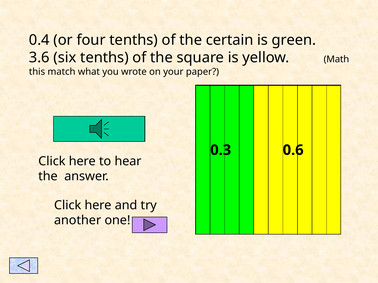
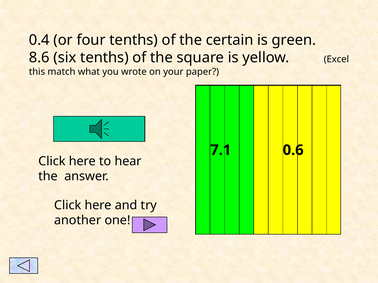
3.6: 3.6 -> 8.6
Math: Math -> Excel
0.3: 0.3 -> 7.1
